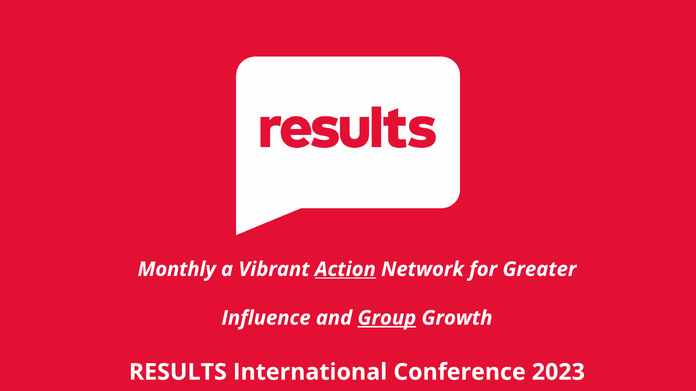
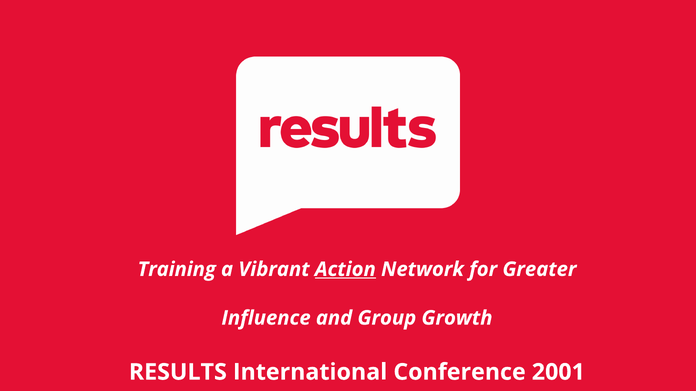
Monthly: Monthly -> Training
Group underline: present -> none
2023: 2023 -> 2001
